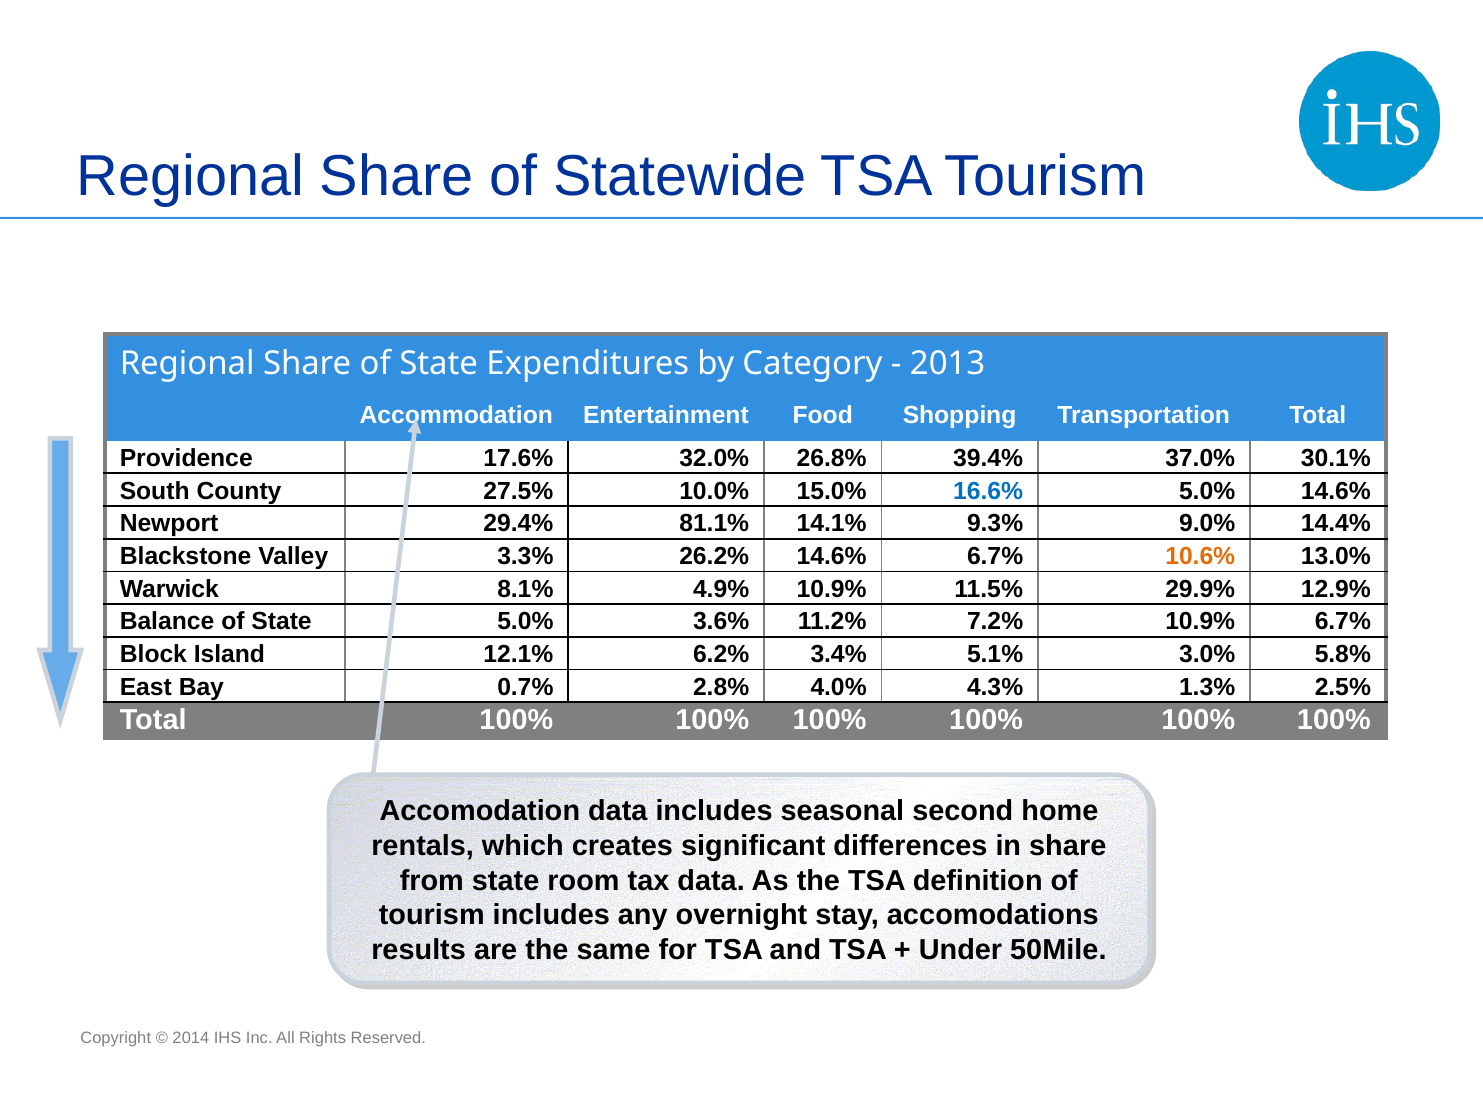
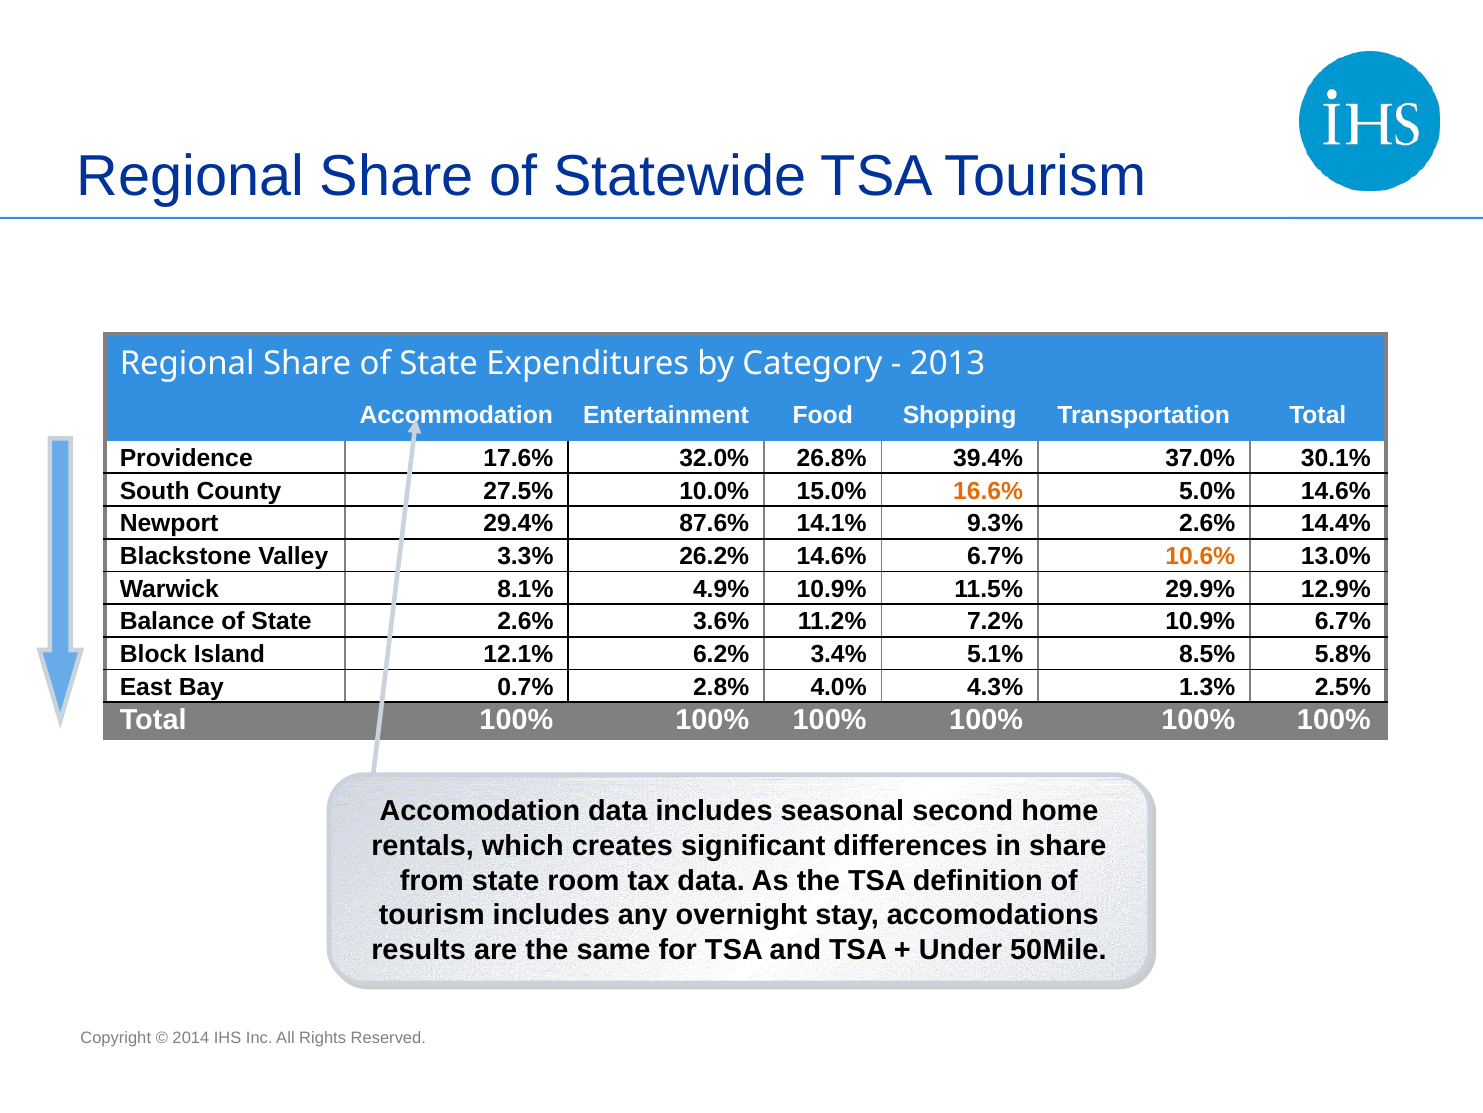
16.6% colour: blue -> orange
81.1%: 81.1% -> 87.6%
9.3% 9.0%: 9.0% -> 2.6%
State 5.0%: 5.0% -> 2.6%
3.0%: 3.0% -> 8.5%
